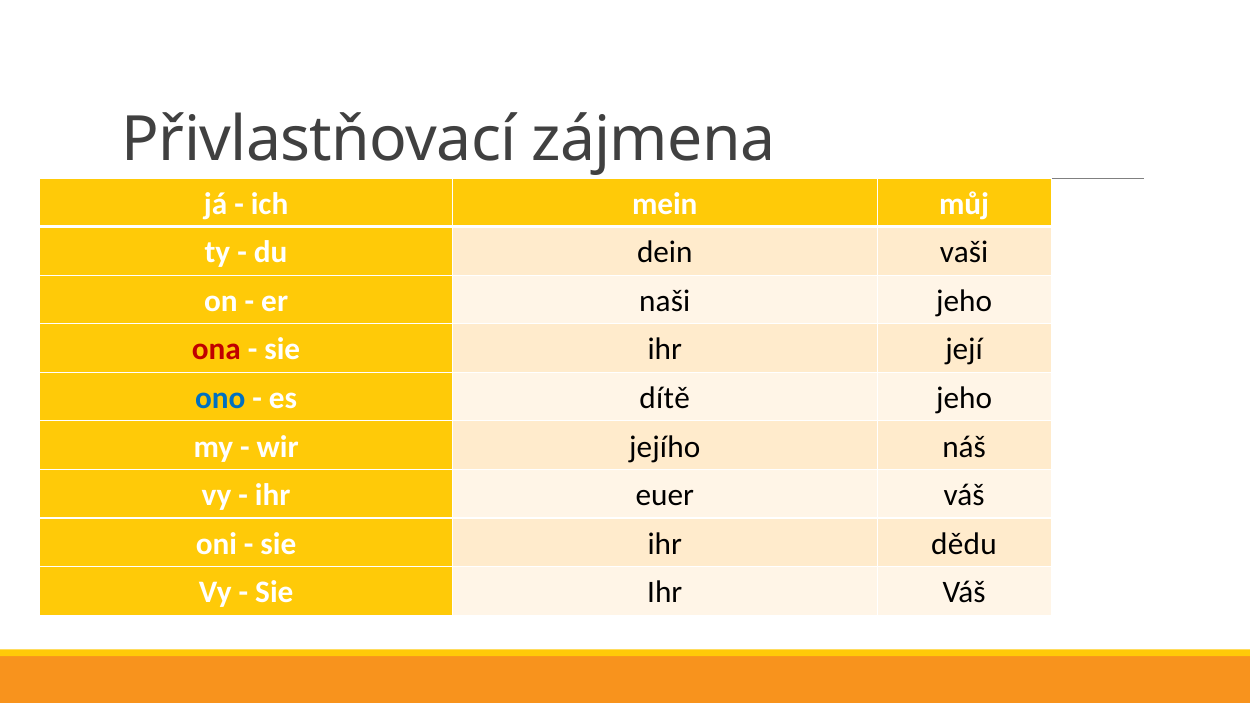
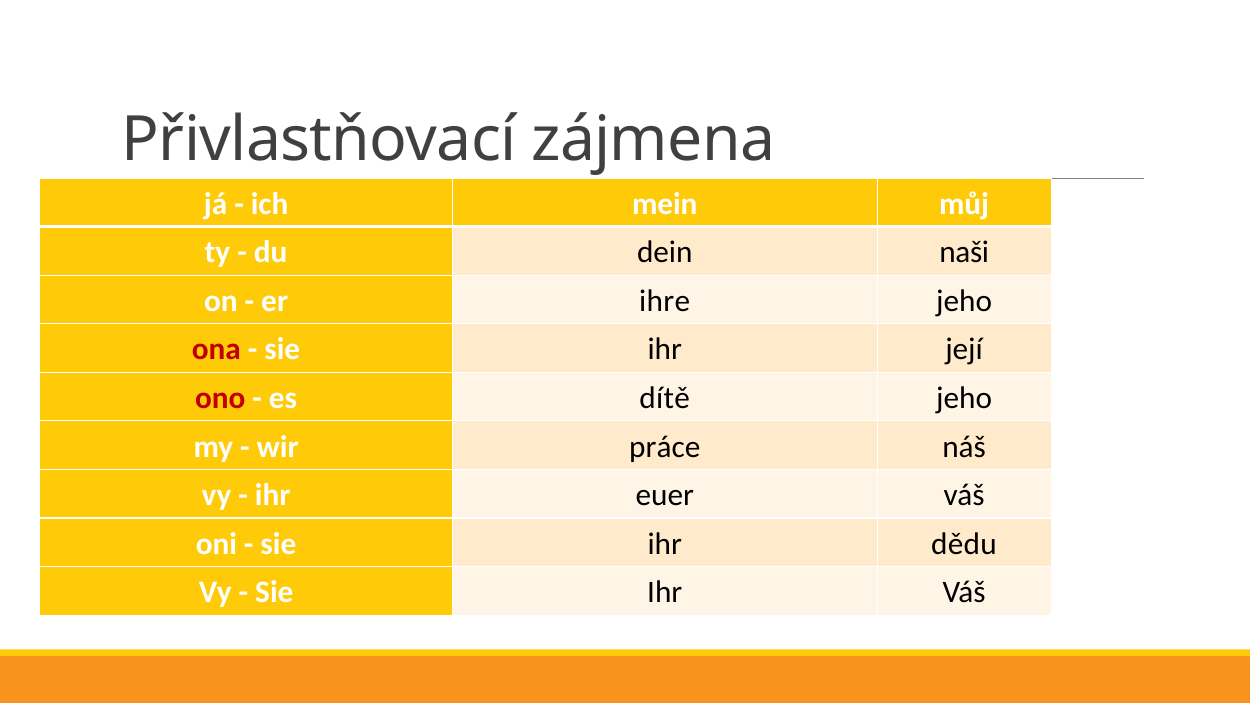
vaši: vaši -> naši
naši: naši -> ihre
ono colour: blue -> red
jejího: jejího -> práce
